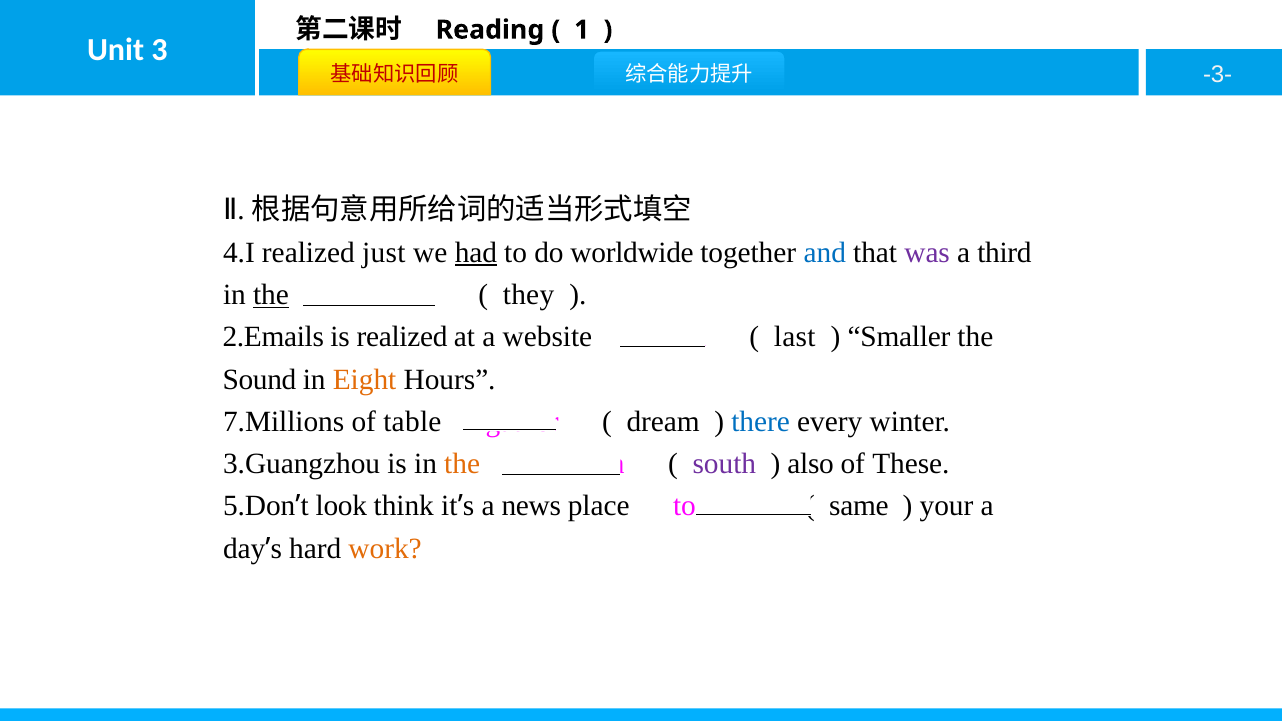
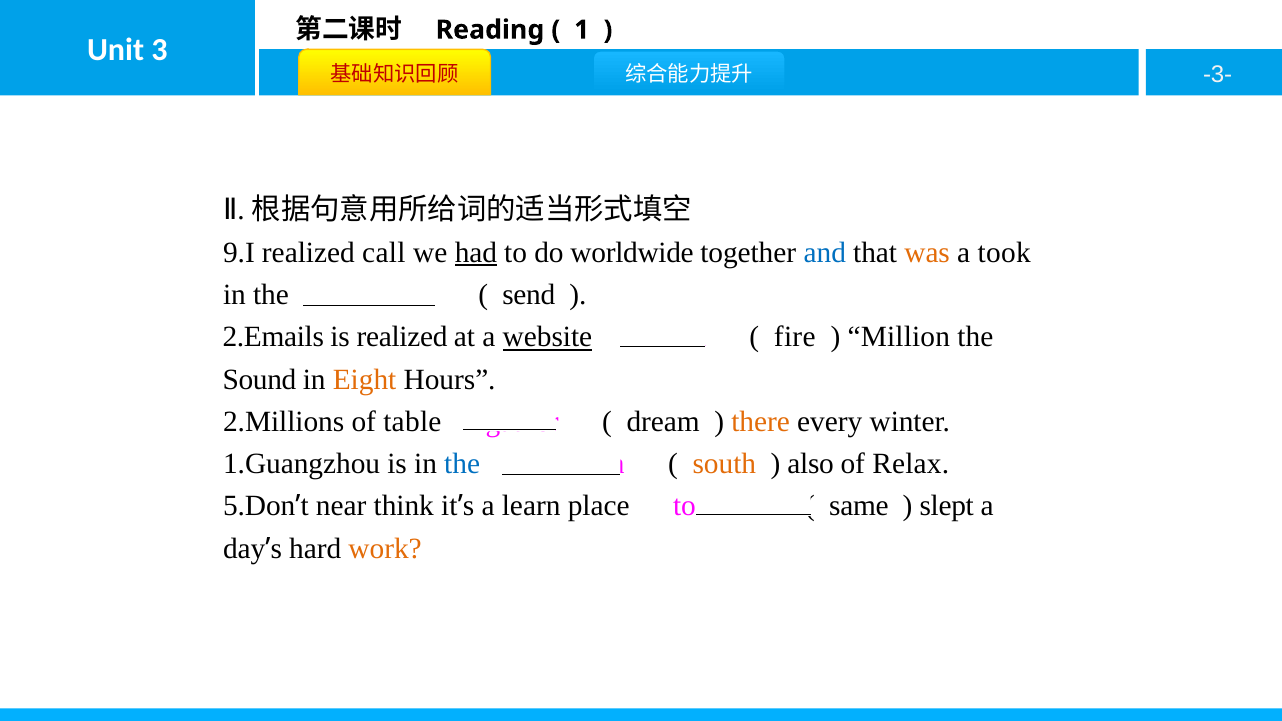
4.I: 4.I -> 9.I
just: just -> call
was colour: purple -> orange
third: third -> took
the at (271, 295) underline: present -> none
they: they -> send
website underline: none -> present
last: last -> fire
Smaller: Smaller -> Million
7.Millions: 7.Millions -> 2.Millions
there colour: blue -> orange
3.Guangzhou: 3.Guangzhou -> 1.Guangzhou
the at (462, 464) colour: orange -> blue
south colour: purple -> orange
of These: These -> Relax
look: look -> near
news: news -> learn
your: your -> slept
